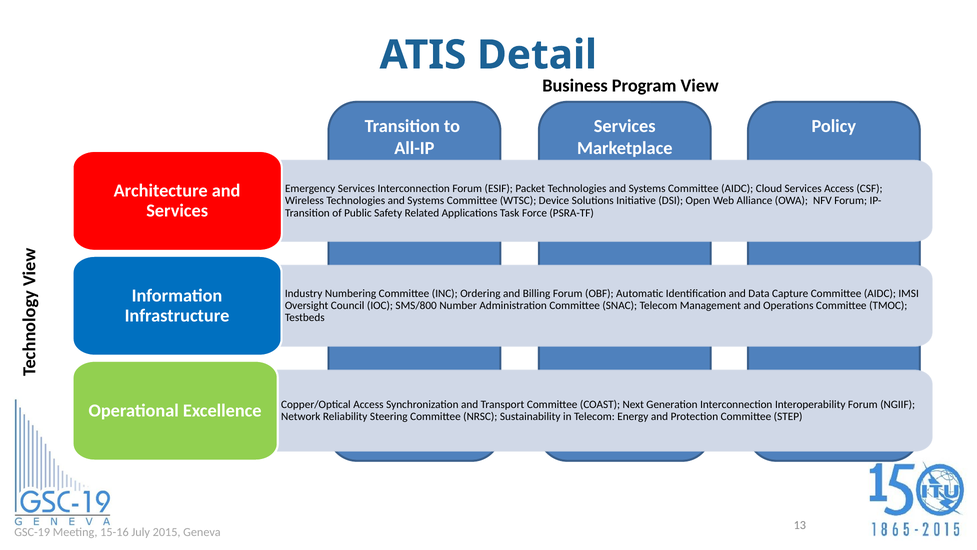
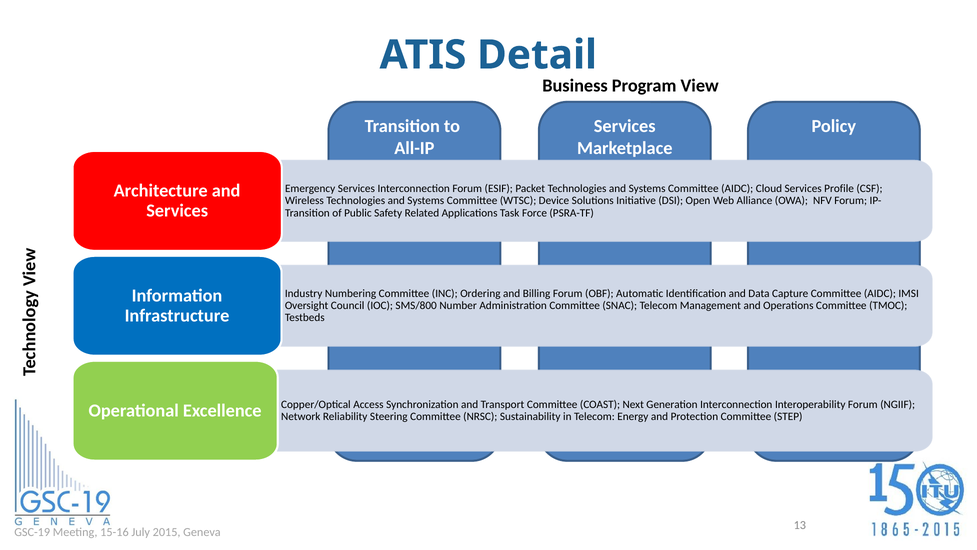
Services Access: Access -> Profile
